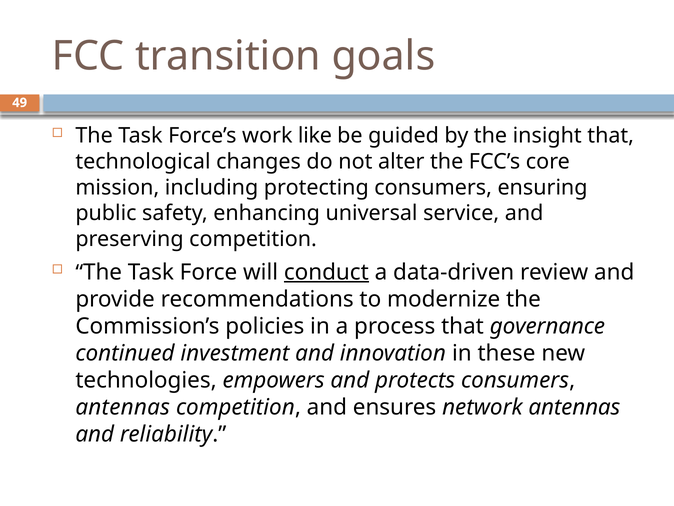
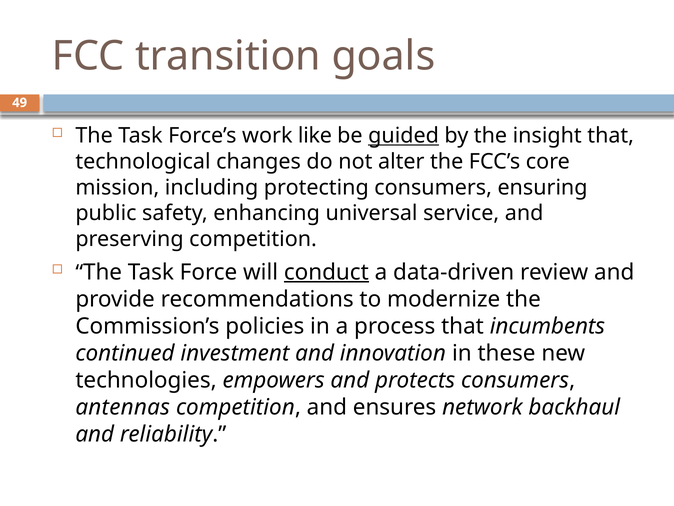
guided underline: none -> present
governance: governance -> incumbents
network antennas: antennas -> backhaul
